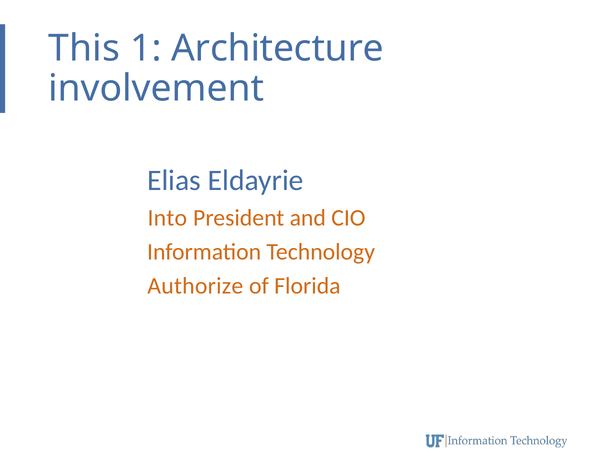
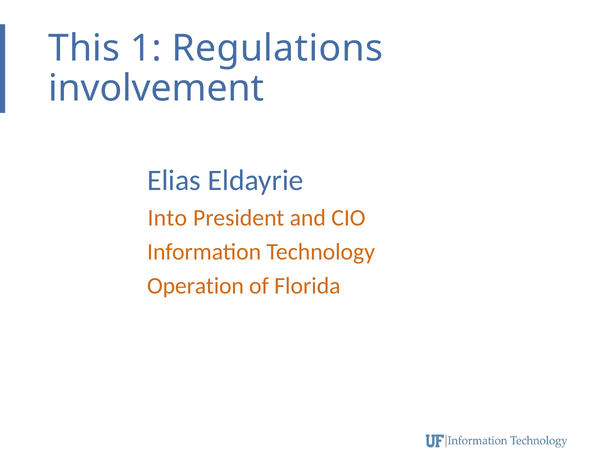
Architecture: Architecture -> Regulations
Authorize: Authorize -> Operation
